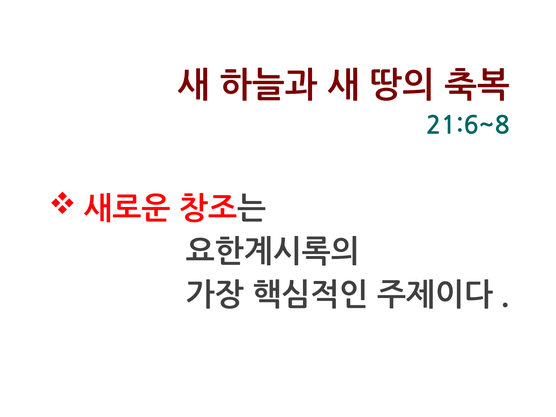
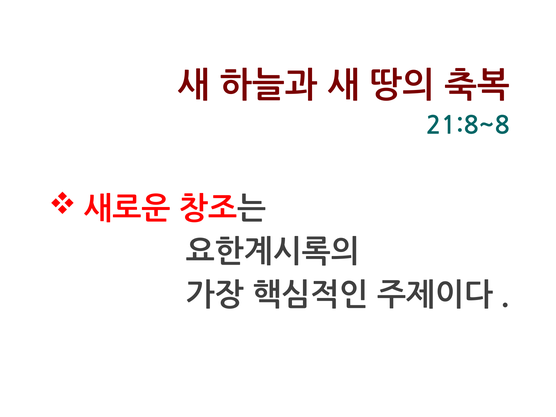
21:6~8: 21:6~8 -> 21:8~8
